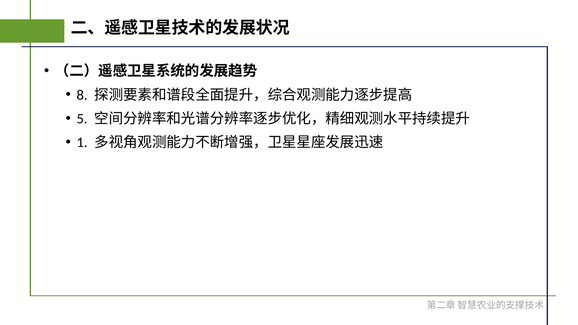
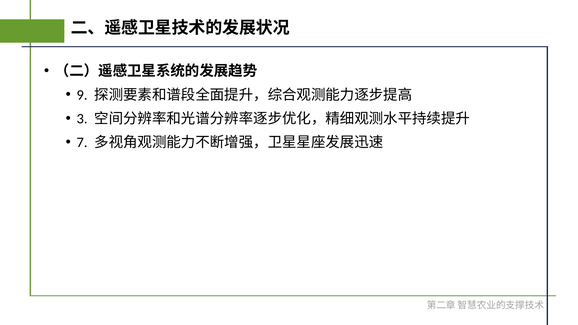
8: 8 -> 9
5: 5 -> 3
1: 1 -> 7
